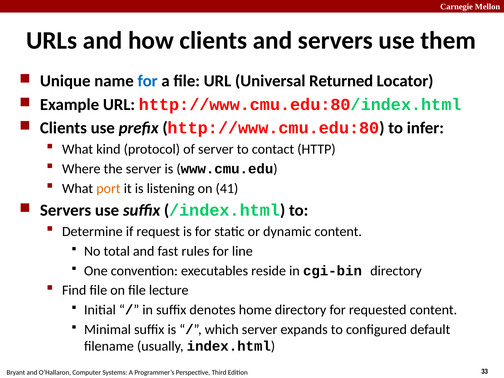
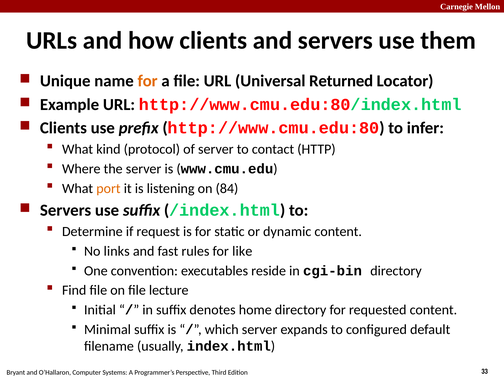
for at (148, 81) colour: blue -> orange
41: 41 -> 84
total: total -> links
line: line -> like
